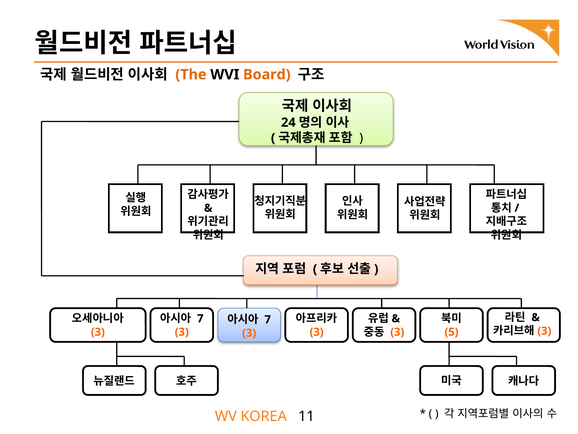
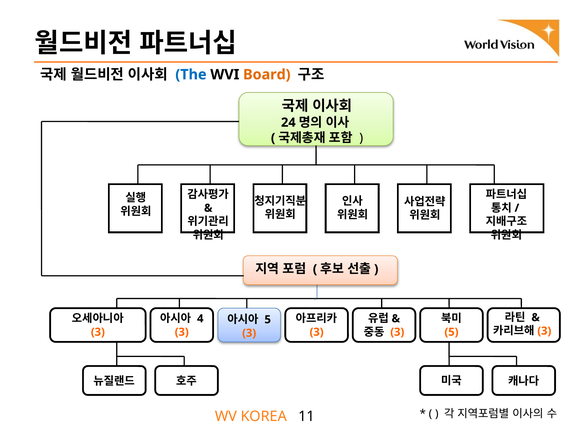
The colour: orange -> blue
7 at (200, 318): 7 -> 4
7 at (268, 319): 7 -> 5
